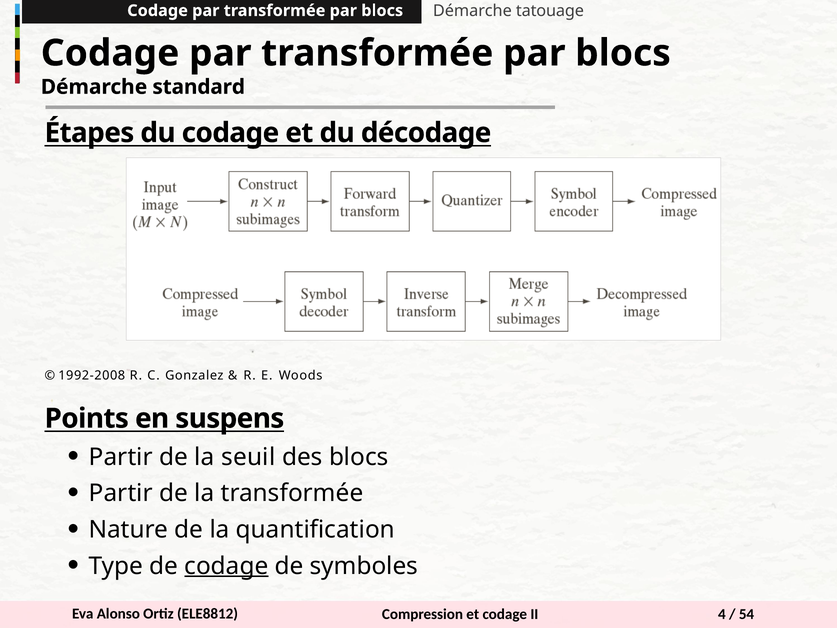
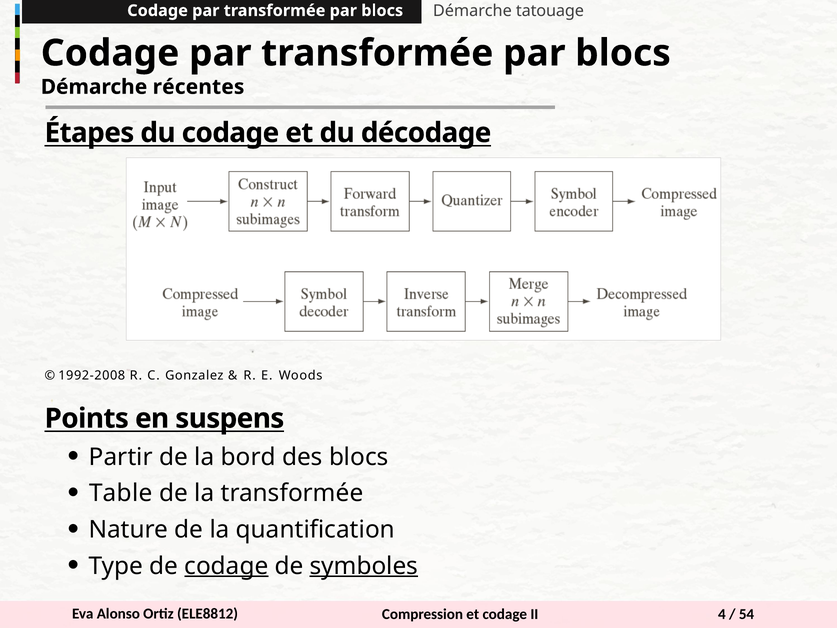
standard: standard -> récentes
seuil: seuil -> bord
Partir at (121, 493): Partir -> Table
symboles underline: none -> present
